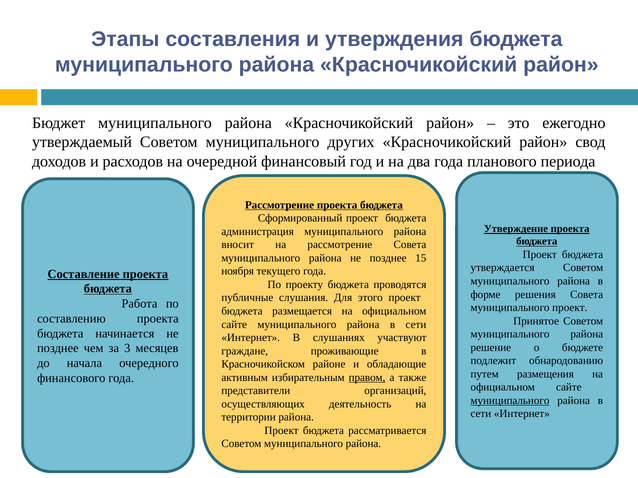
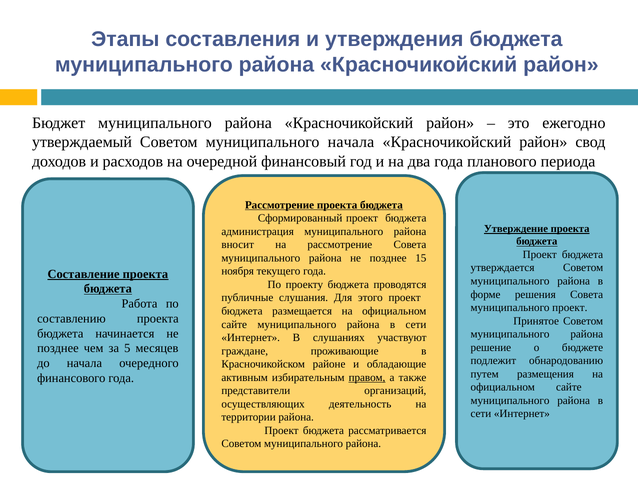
муниципального других: других -> начала
3: 3 -> 5
муниципального at (510, 401) underline: present -> none
